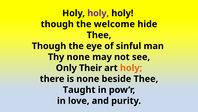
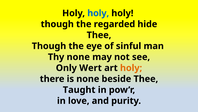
holy at (98, 13) colour: purple -> blue
welcome: welcome -> regarded
Their: Their -> Wert
